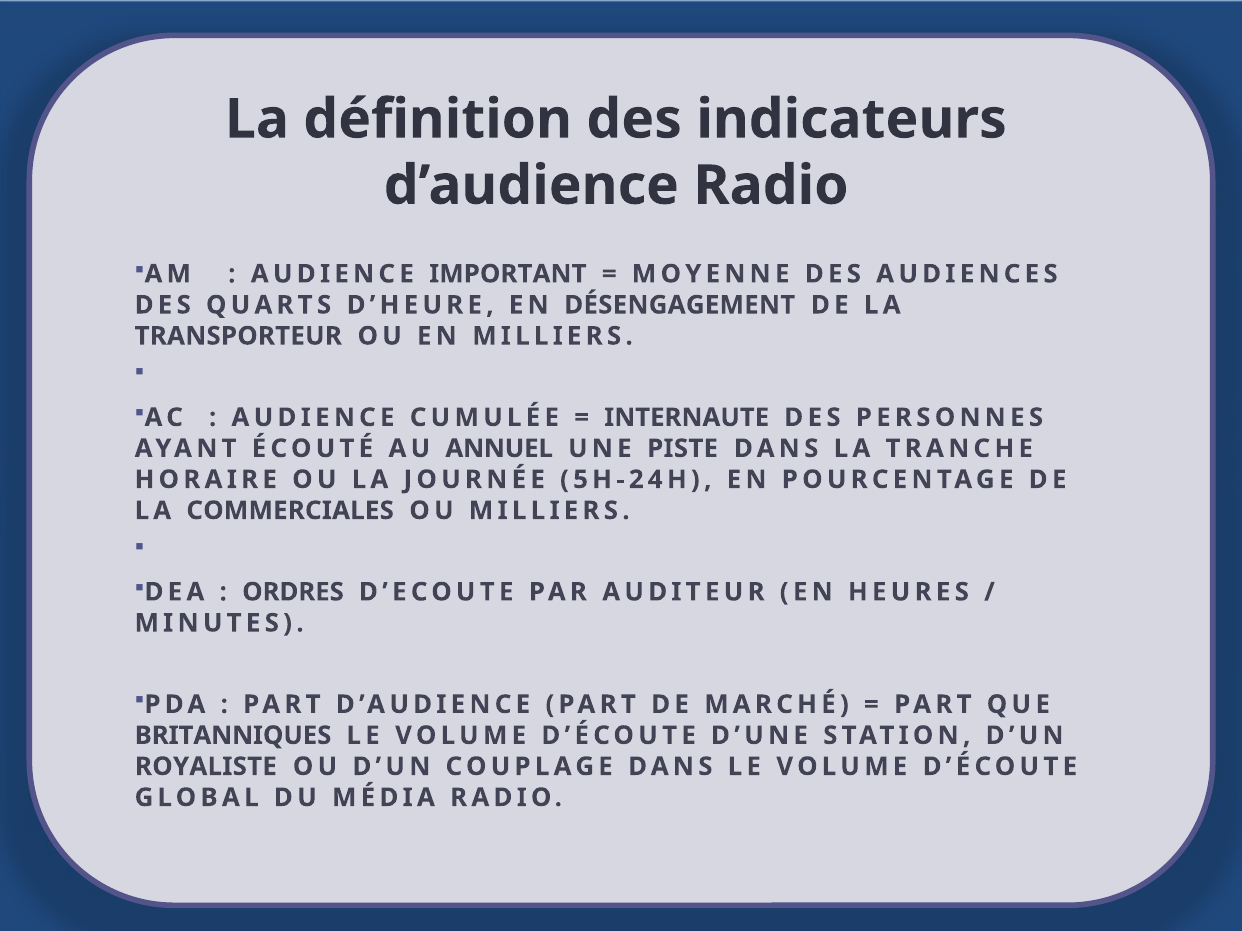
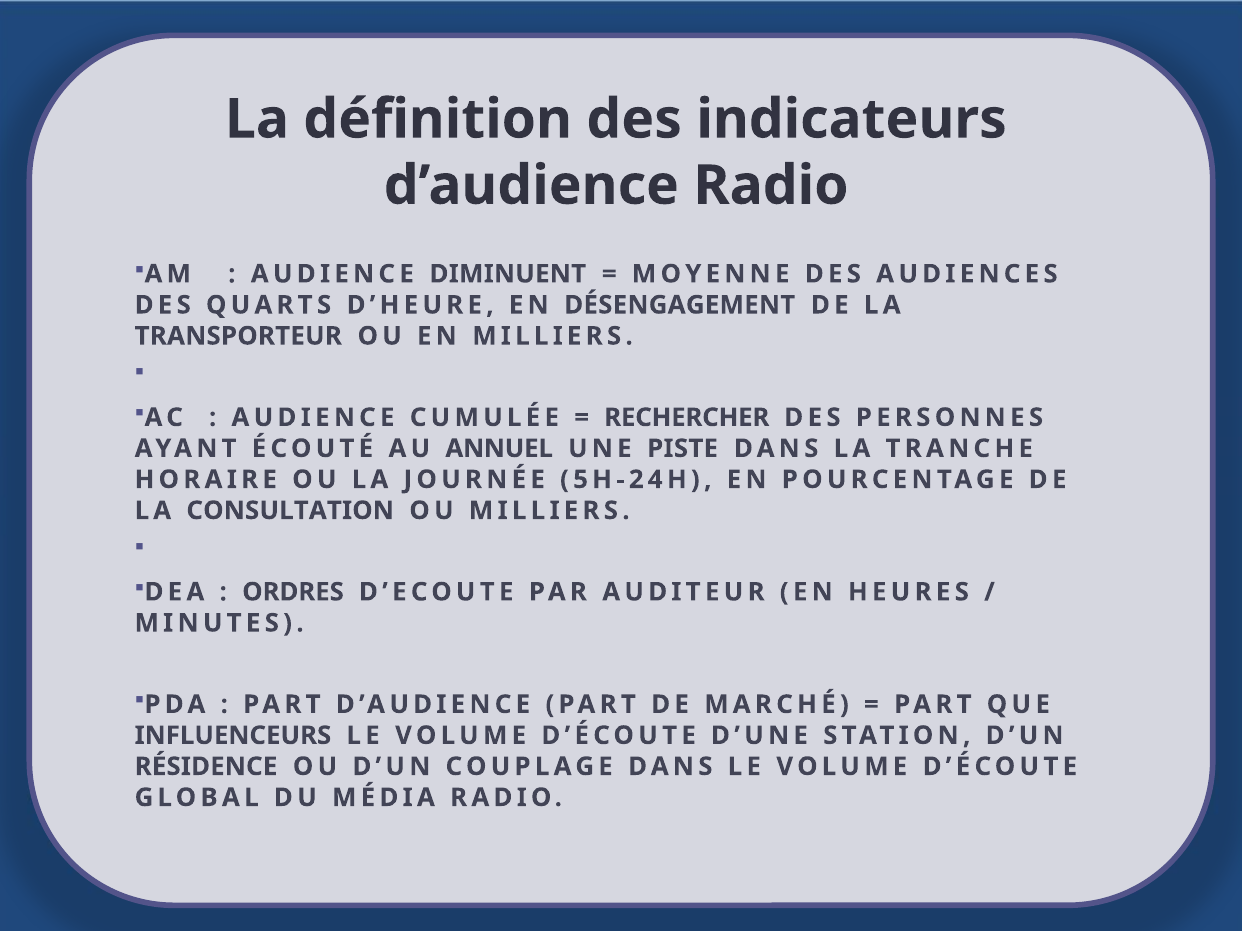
IMPORTANT: IMPORTANT -> DIMINUENT
INTERNAUTE: INTERNAUTE -> RECHERCHER
COMMERCIALES: COMMERCIALES -> CONSULTATION
BRITANNIQUES: BRITANNIQUES -> INFLUENCEURS
ROYALISTE: ROYALISTE -> RÉSIDENCE
